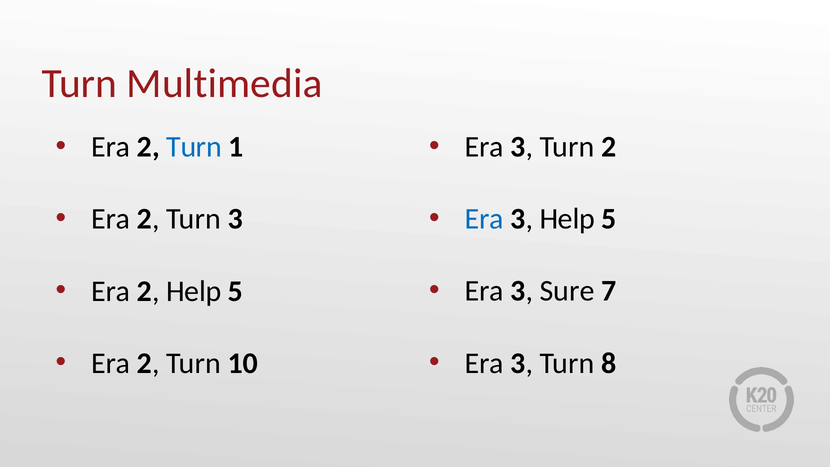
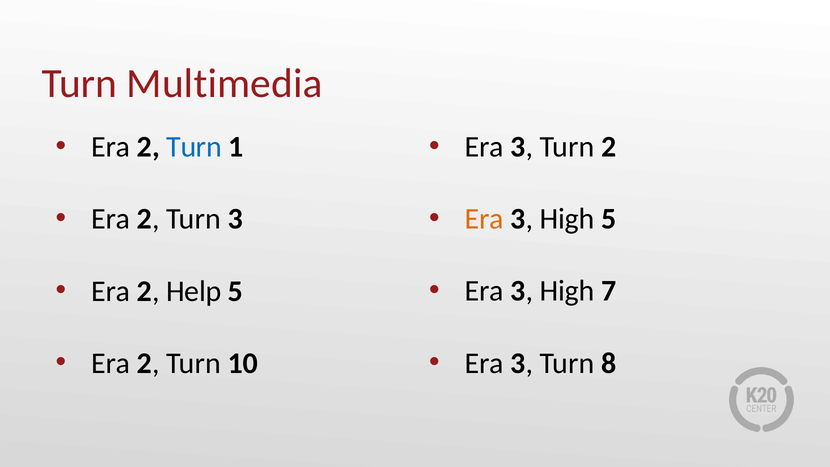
Era at (484, 219) colour: blue -> orange
Help at (567, 219): Help -> High
Sure at (567, 291): Sure -> High
